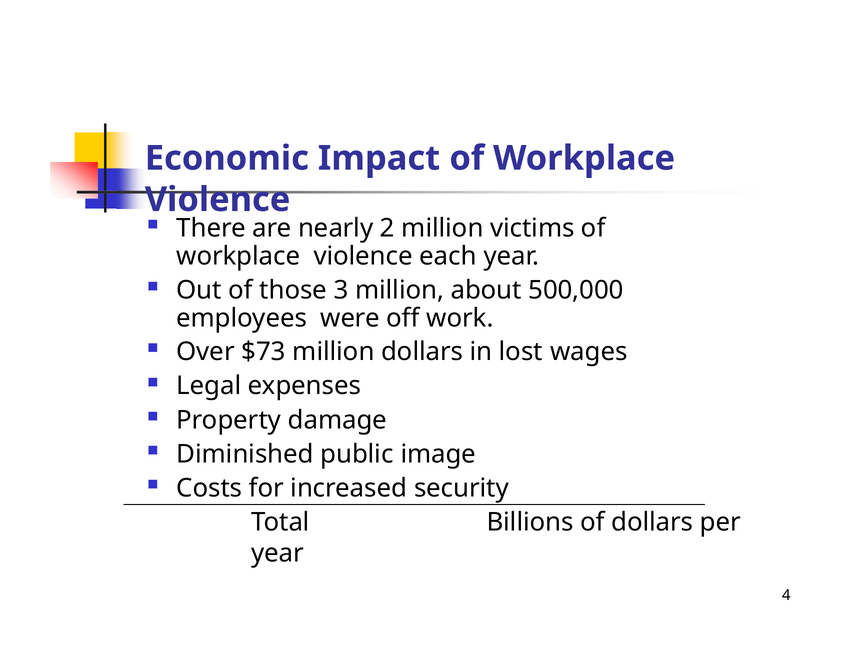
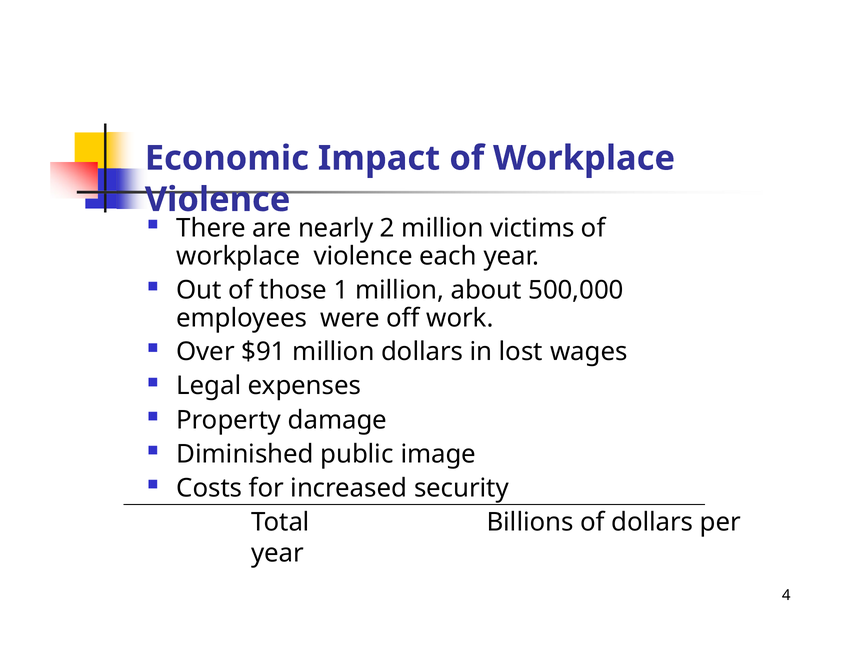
3: 3 -> 1
$73: $73 -> $91
